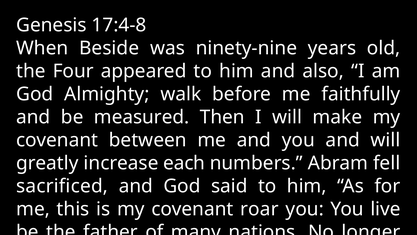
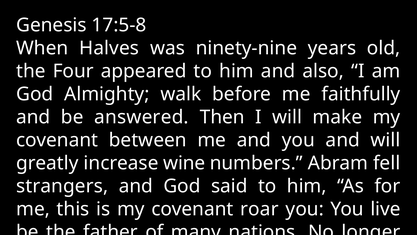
17:4-8: 17:4-8 -> 17:5-8
Beside: Beside -> Halves
measured: measured -> answered
each: each -> wine
sacrificed: sacrificed -> strangers
